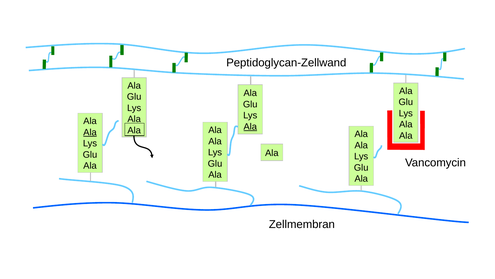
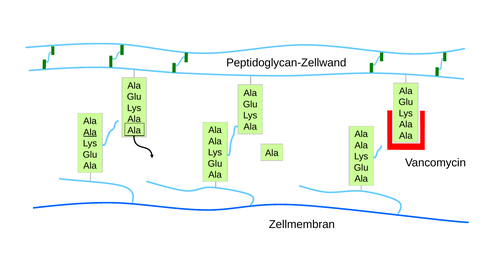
Ala at (250, 126) underline: present -> none
